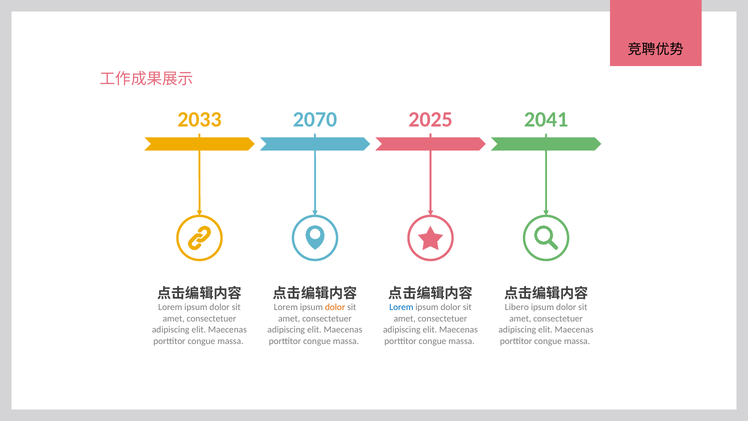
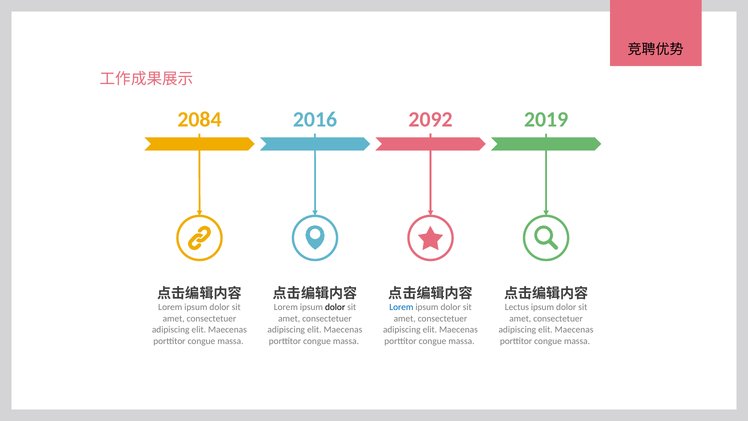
2033: 2033 -> 2084
2070: 2070 -> 2016
2025: 2025 -> 2092
2041: 2041 -> 2019
dolor at (335, 307) colour: orange -> black
Libero: Libero -> Lectus
